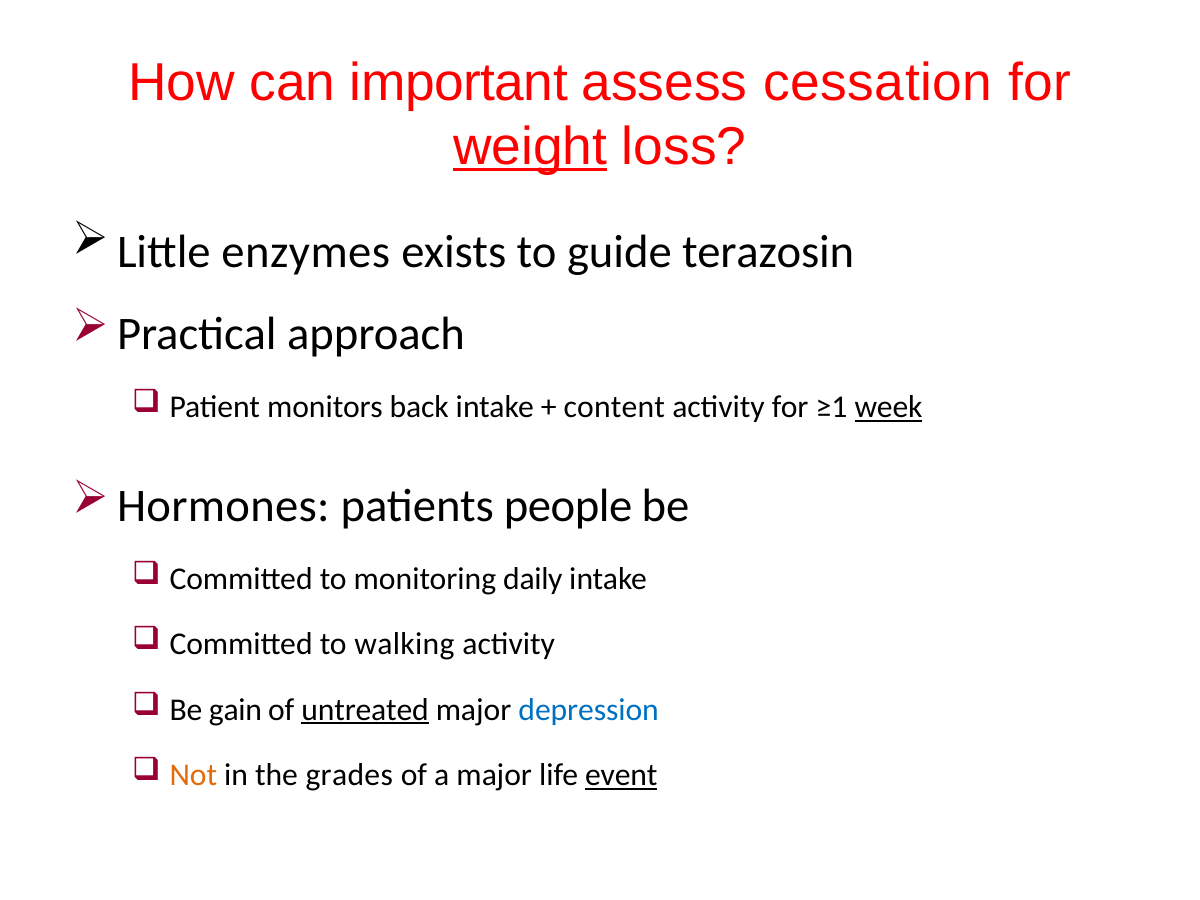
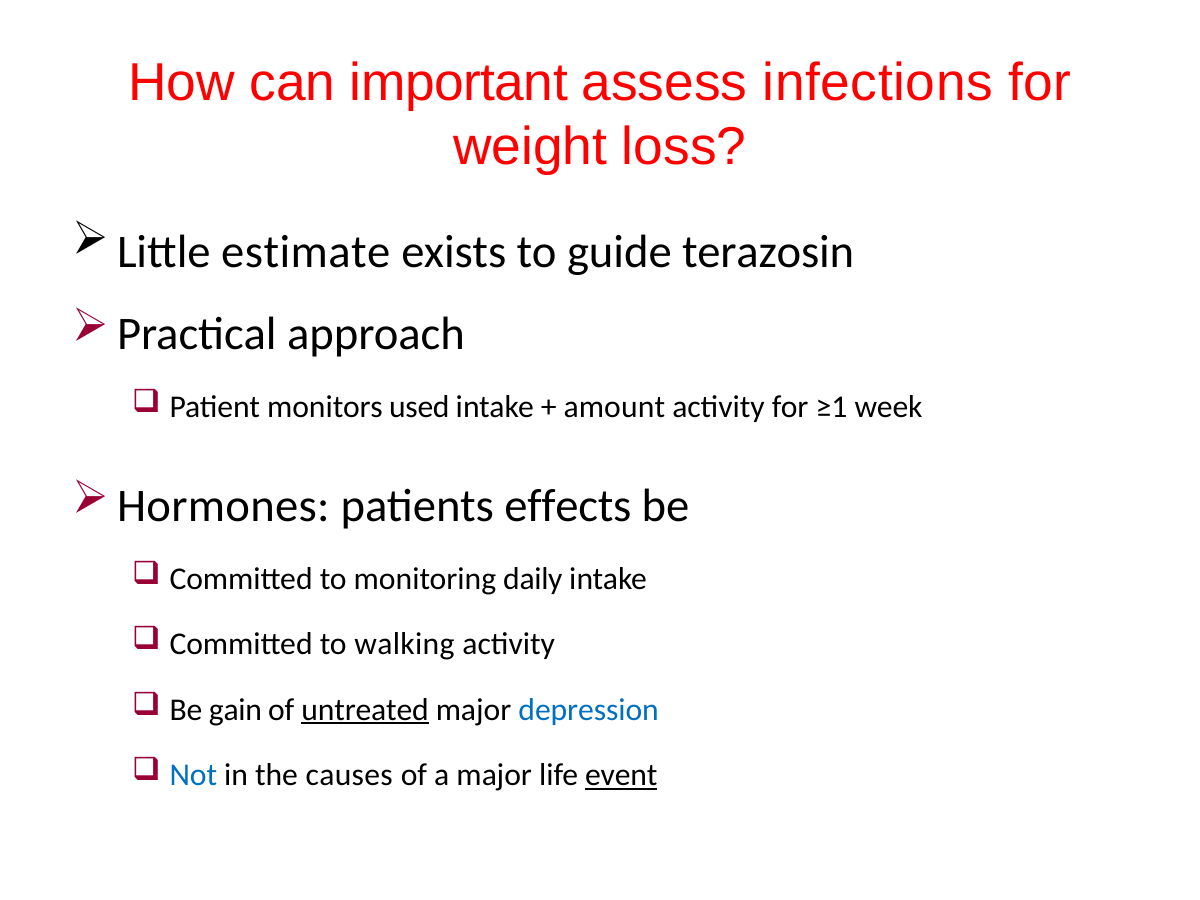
cessation: cessation -> infections
weight underline: present -> none
enzymes: enzymes -> estimate
back: back -> used
content: content -> amount
week underline: present -> none
people: people -> effects
Not colour: orange -> blue
grades: grades -> causes
